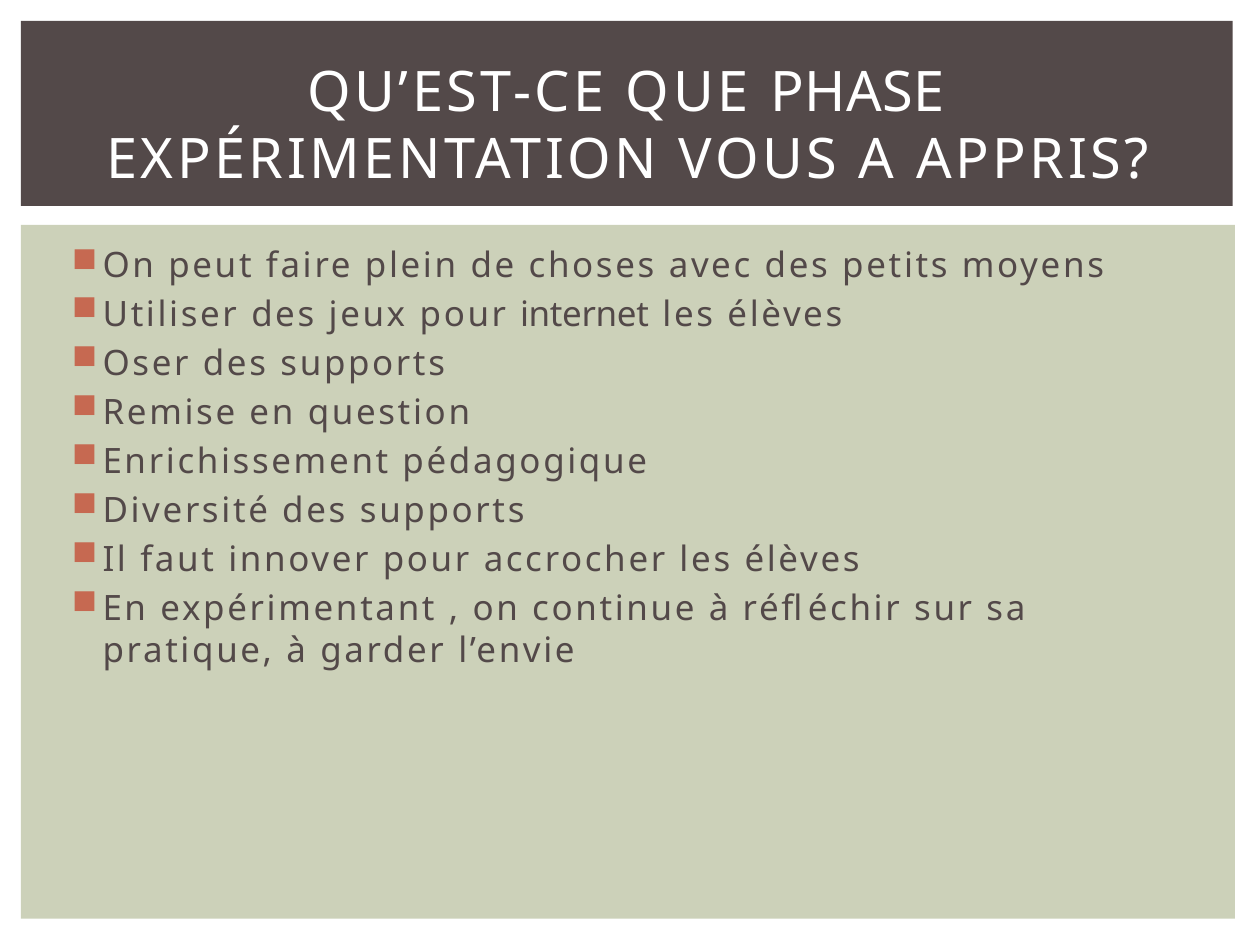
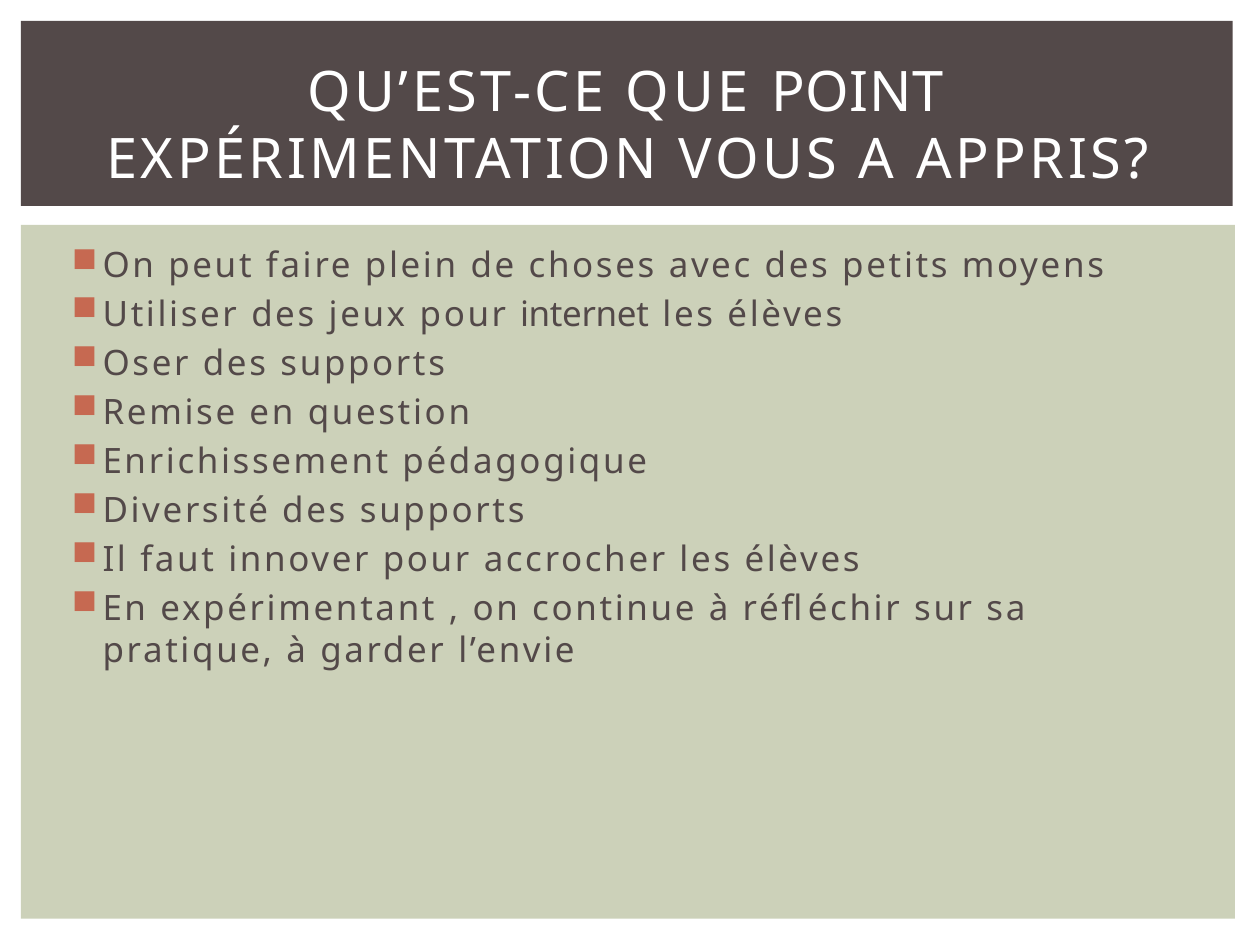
PHASE: PHASE -> POINT
